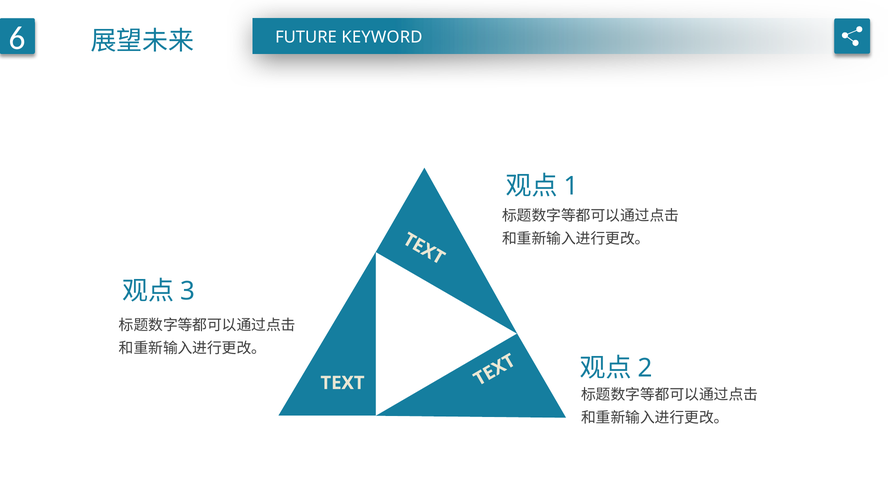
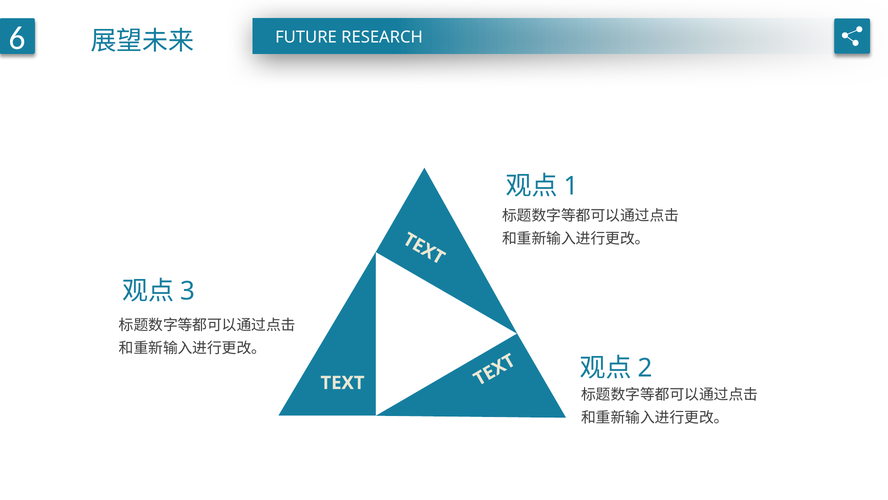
KEYWORD: KEYWORD -> RESEARCH
